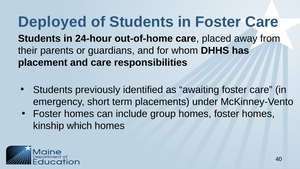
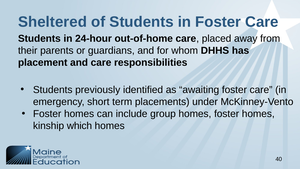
Deployed: Deployed -> Sheltered
